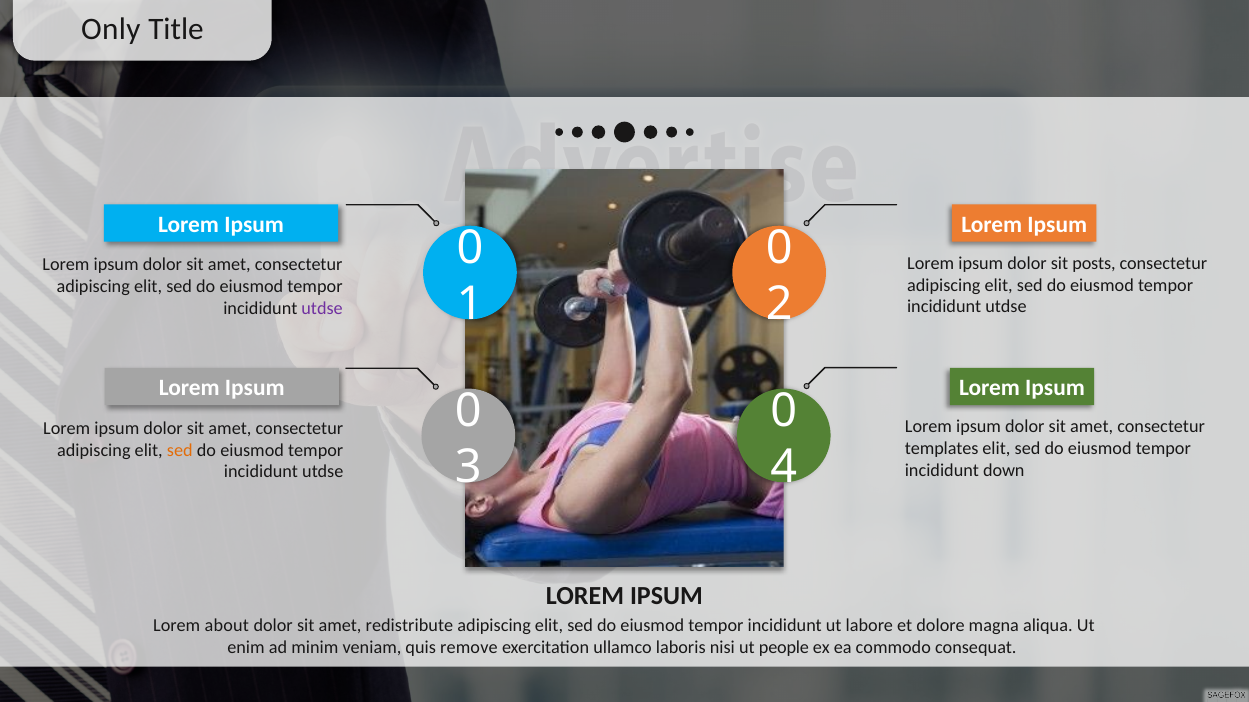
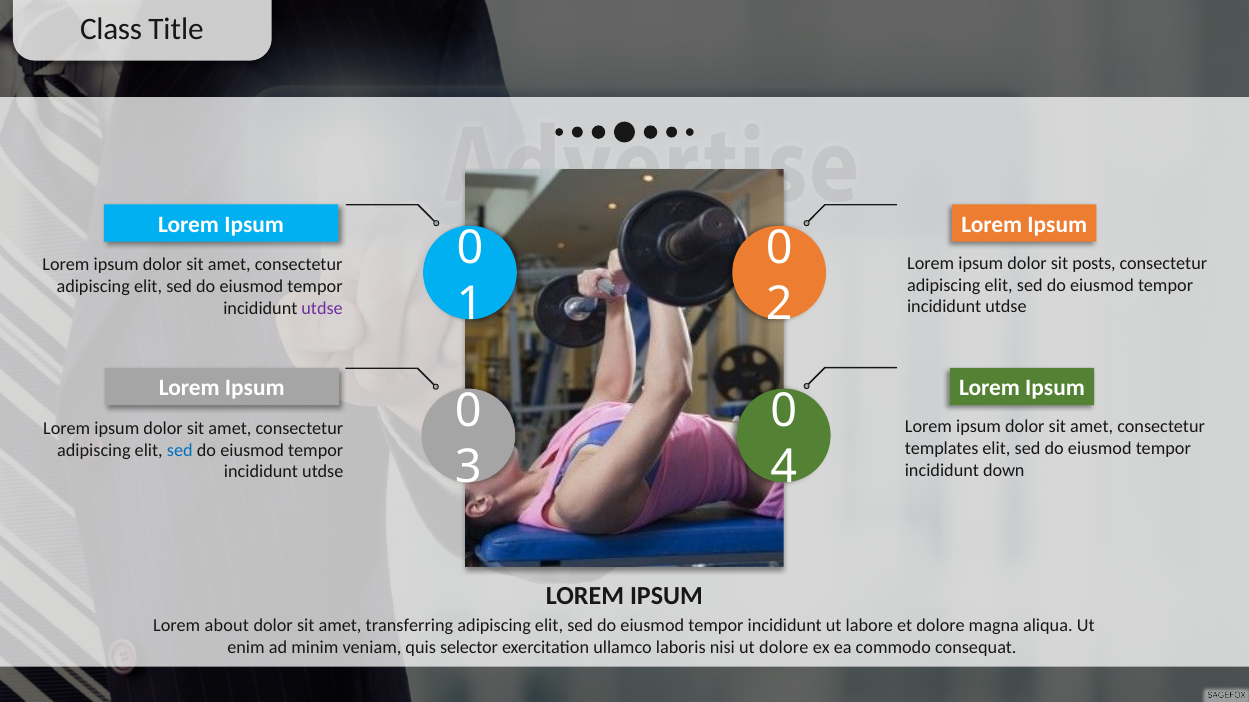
Only: Only -> Class
sed at (180, 450) colour: orange -> blue
redistribute: redistribute -> transferring
remove: remove -> selector
ut people: people -> dolore
